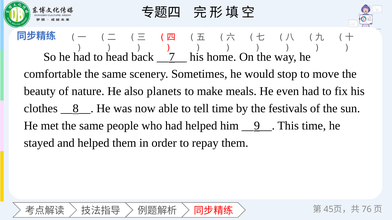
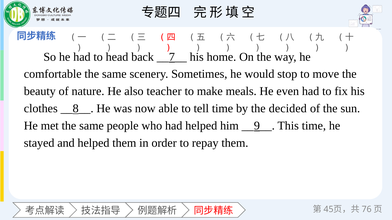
planets: planets -> teacher
festivals: festivals -> decided
